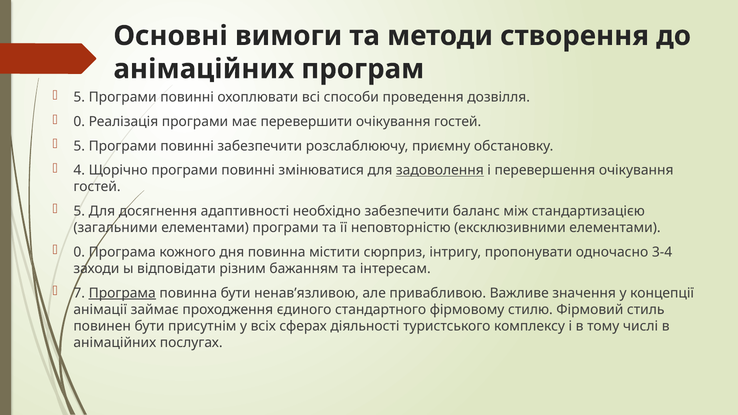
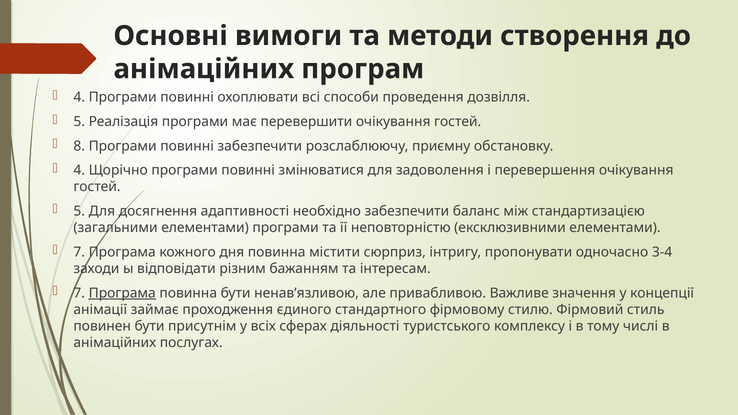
5 at (79, 97): 5 -> 4
0 at (79, 122): 0 -> 5
5 at (79, 146): 5 -> 8
задоволення underline: present -> none
0 at (79, 252): 0 -> 7
